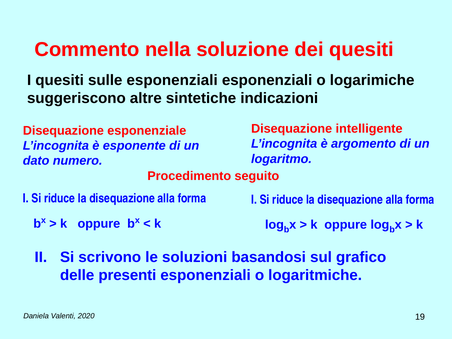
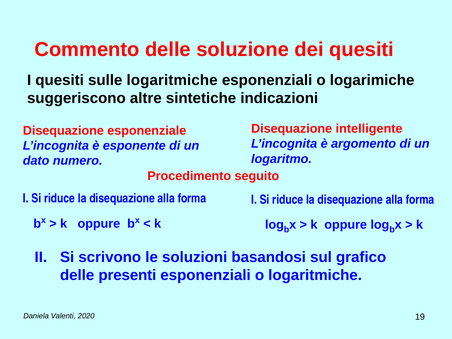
Commento nella: nella -> delle
sulle esponenziali: esponenziali -> logaritmiche
